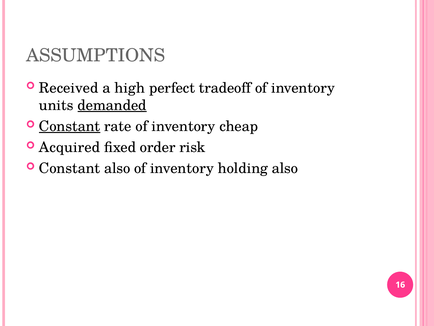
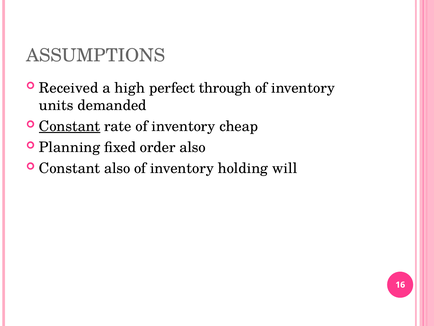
tradeoff: tradeoff -> through
demanded underline: present -> none
Acquired: Acquired -> Planning
order risk: risk -> also
holding also: also -> will
